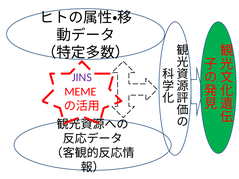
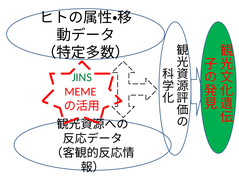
JINS colour: purple -> green
